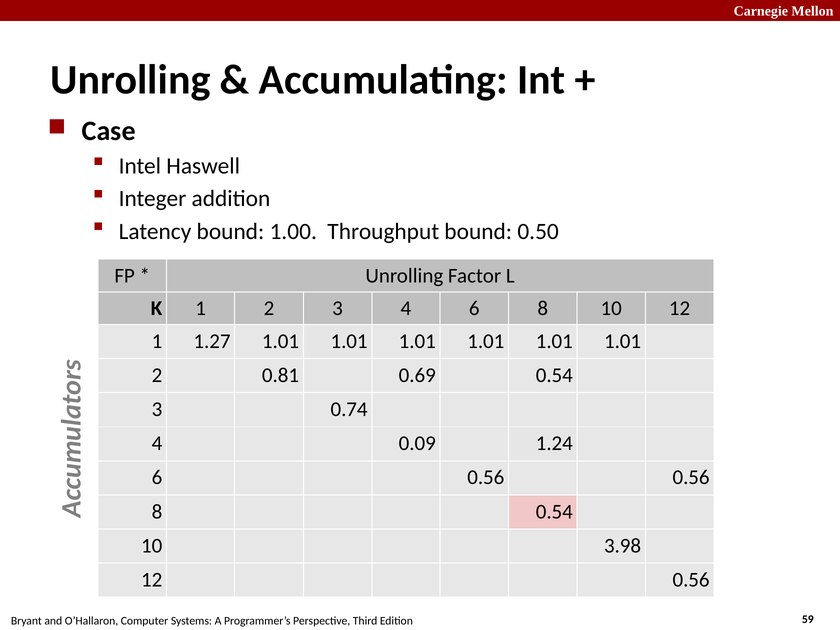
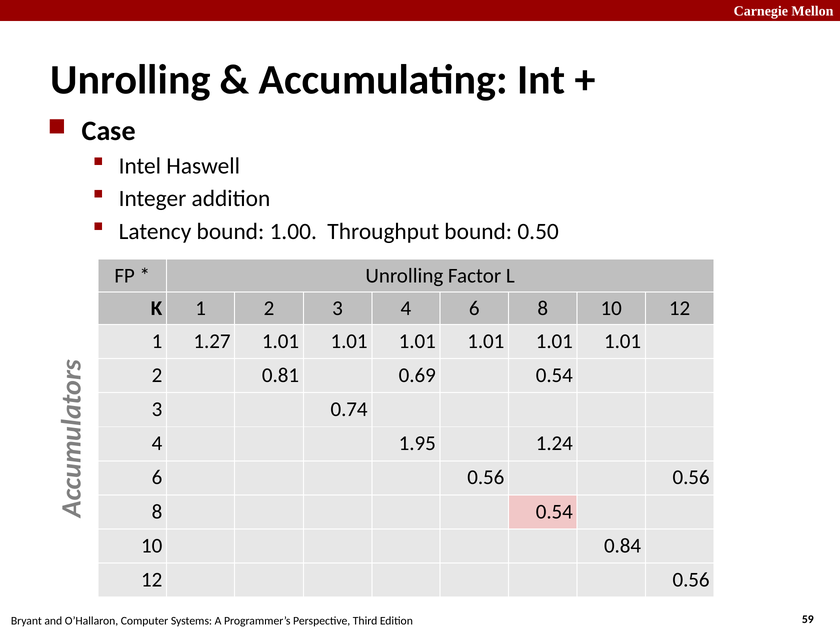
0.09: 0.09 -> 1.95
3.98: 3.98 -> 0.84
